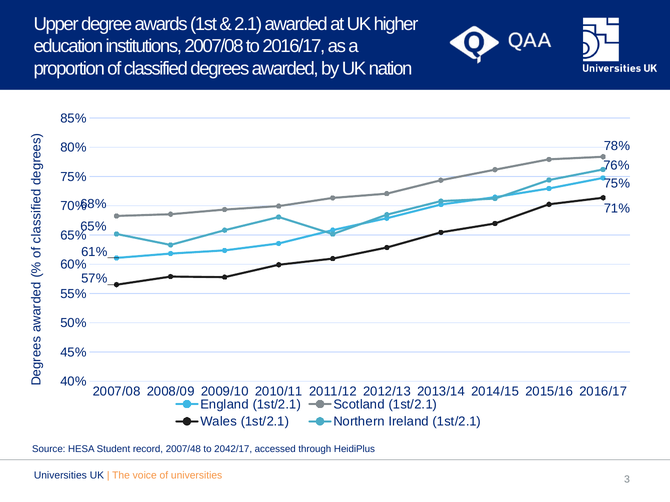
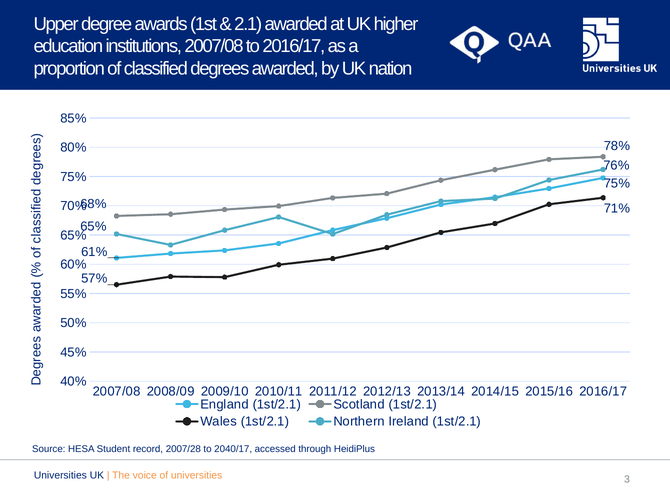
2007/48: 2007/48 -> 2007/28
2042/17: 2042/17 -> 2040/17
